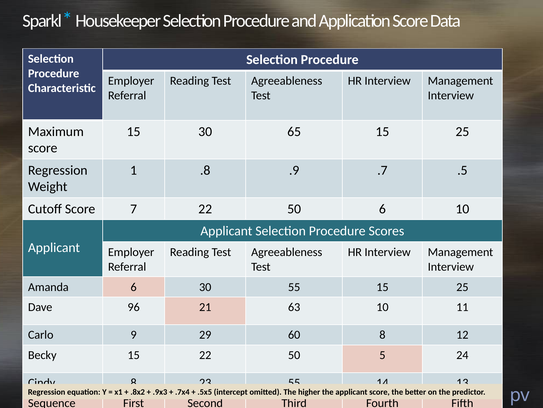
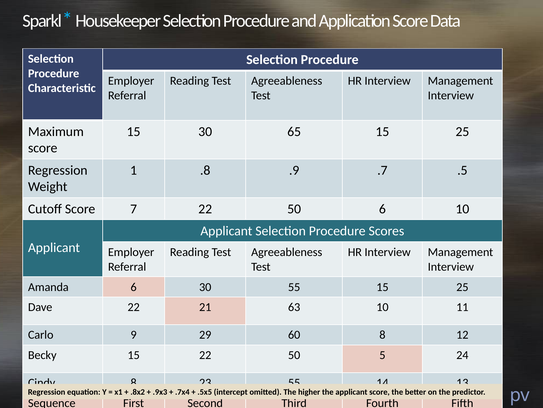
Dave 96: 96 -> 22
